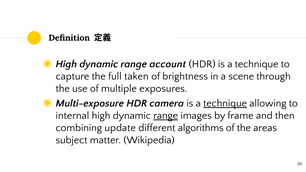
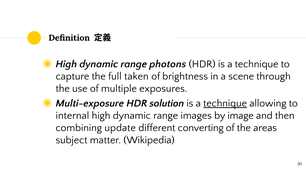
account: account -> photons
camera: camera -> solution
range at (166, 116) underline: present -> none
frame: frame -> image
algorithms: algorithms -> converting
